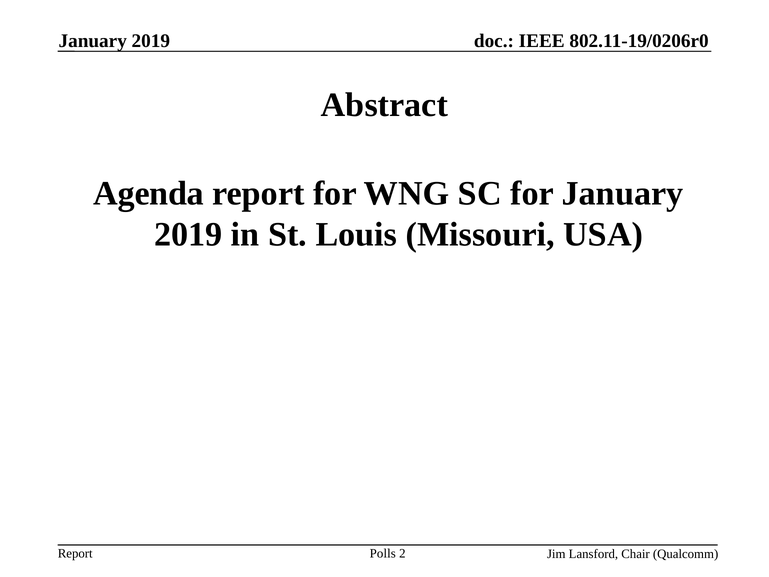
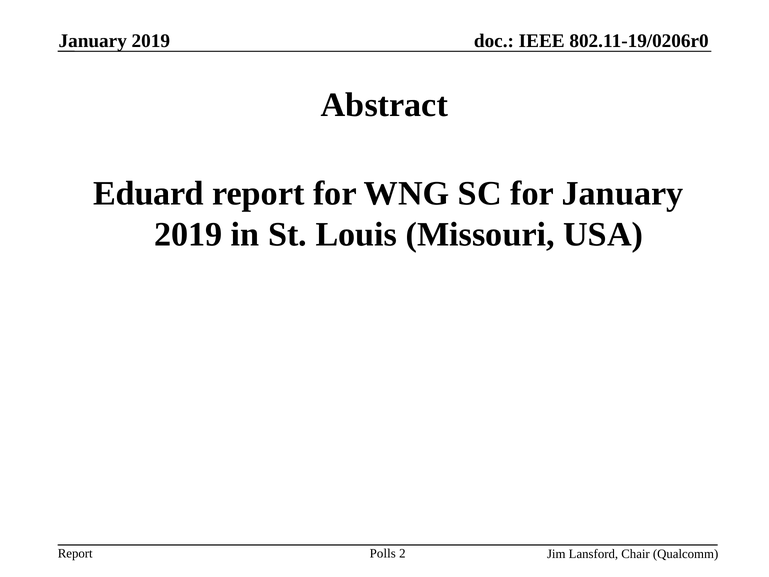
Agenda: Agenda -> Eduard
